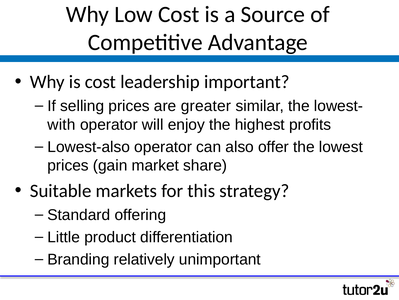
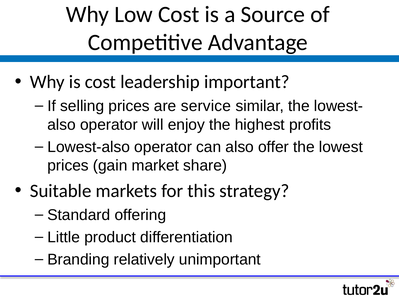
greater: greater -> service
with at (61, 124): with -> also
